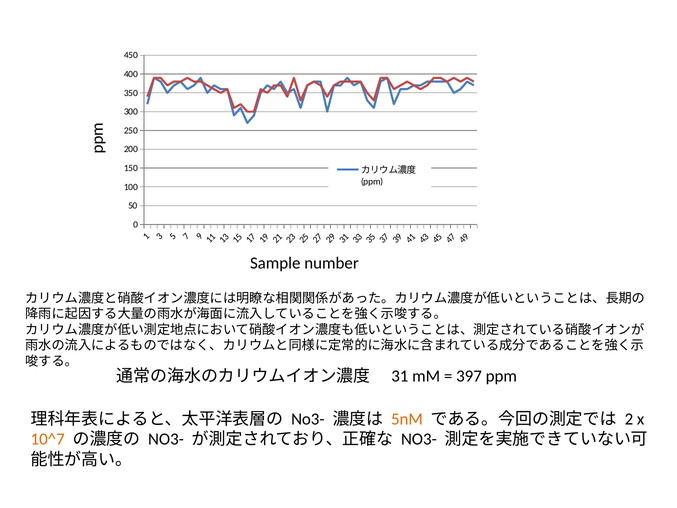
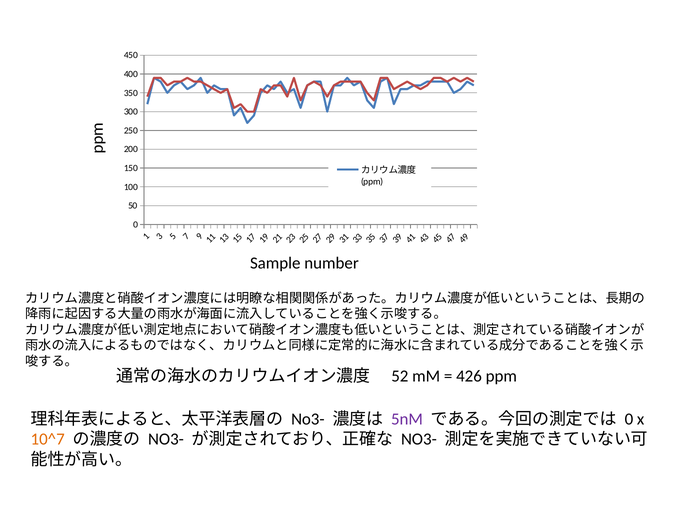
31: 31 -> 52
397: 397 -> 426
5nM colour: orange -> purple
2 at (629, 419): 2 -> 0
